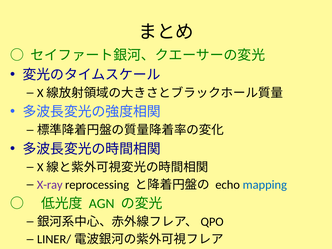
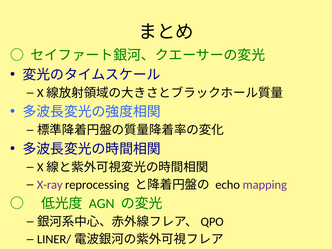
mapping colour: blue -> purple
